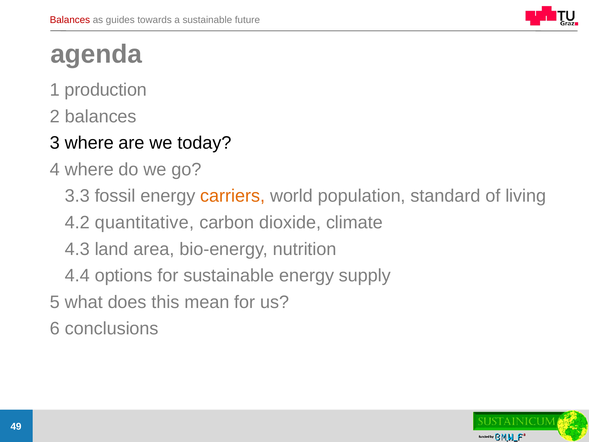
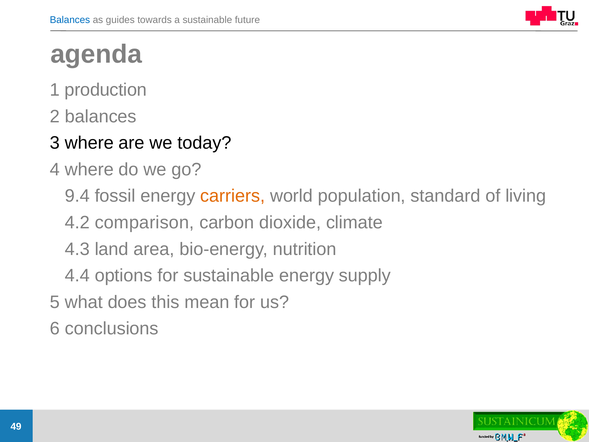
Balances at (70, 20) colour: red -> blue
3.3: 3.3 -> 9.4
quantitative: quantitative -> comparison
